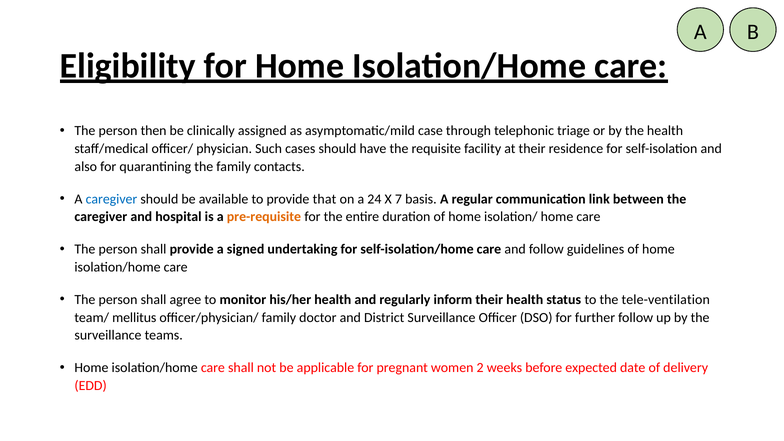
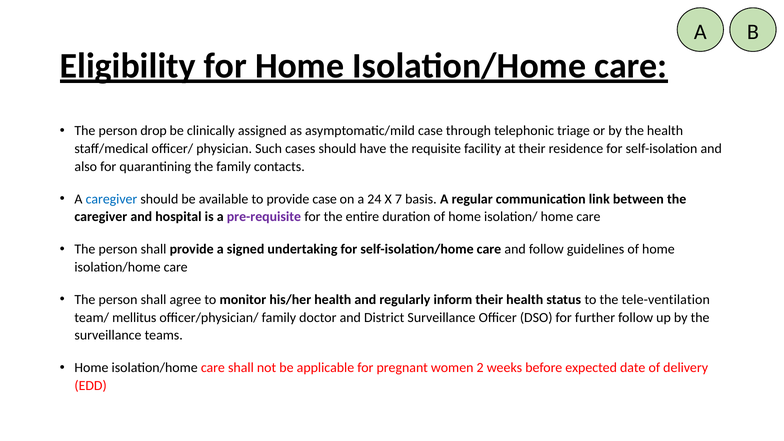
then: then -> drop
provide that: that -> case
pre-requisite colour: orange -> purple
